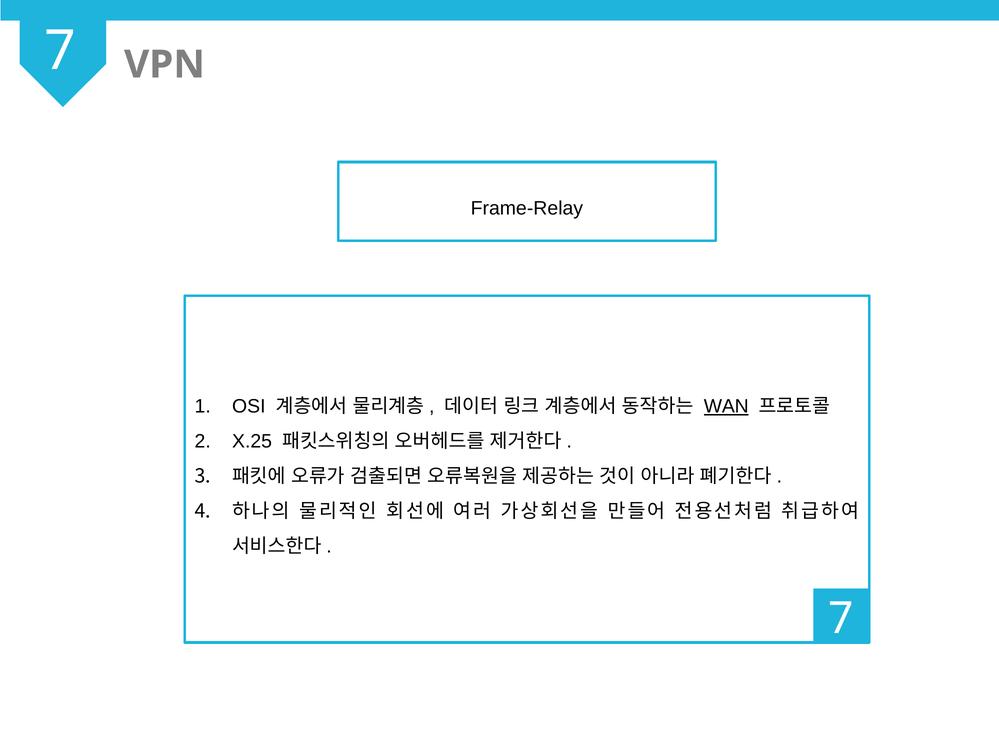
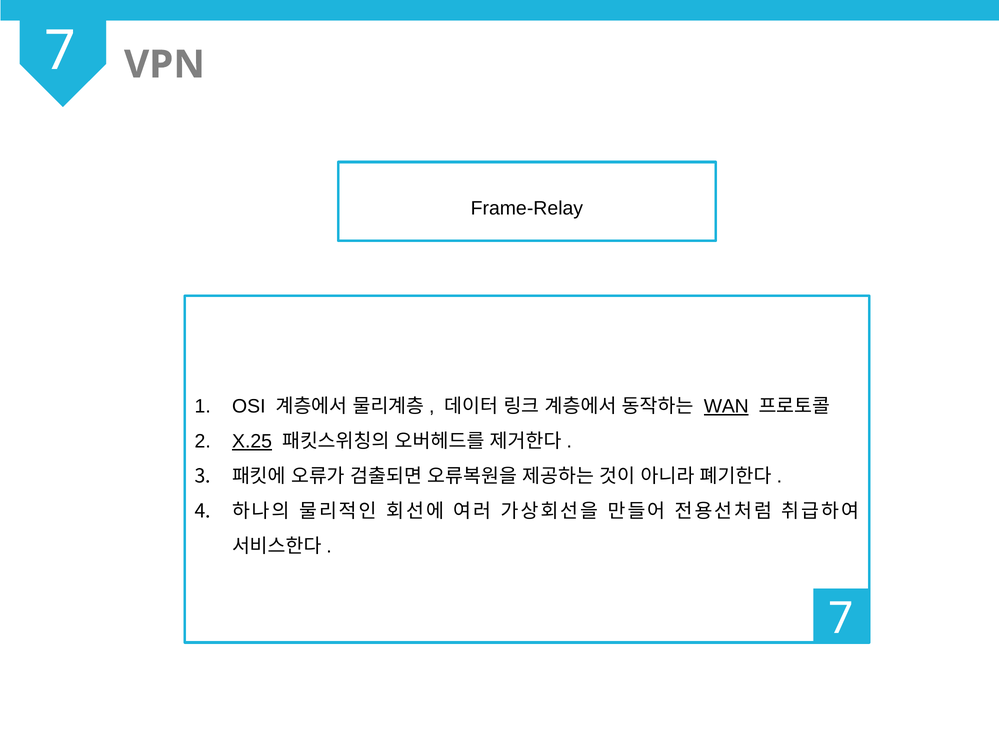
X.25 underline: none -> present
